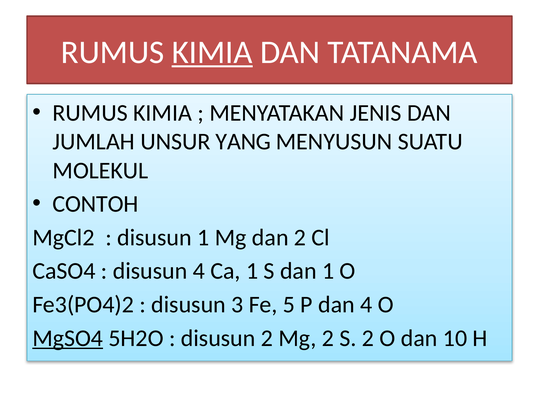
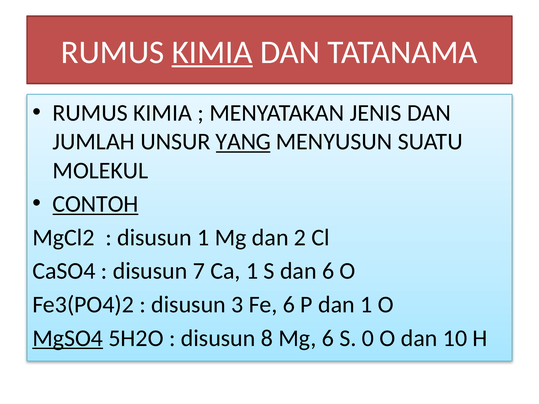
YANG underline: none -> present
CONTOH underline: none -> present
disusun 4: 4 -> 7
dan 1: 1 -> 6
Fe 5: 5 -> 6
dan 4: 4 -> 1
disusun 2: 2 -> 8
Mg 2: 2 -> 6
S 2: 2 -> 0
